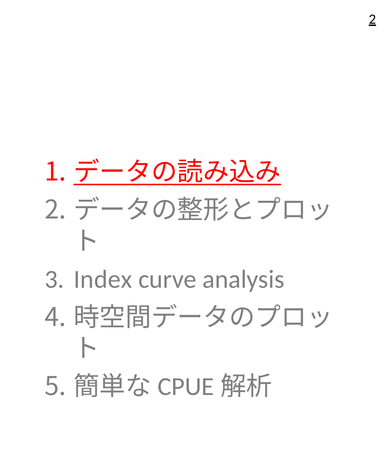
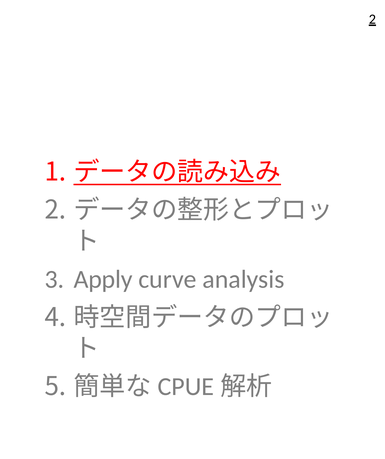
Index: Index -> Apply
